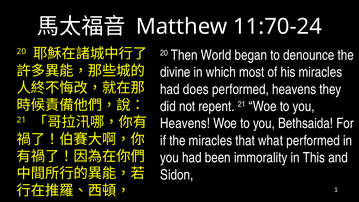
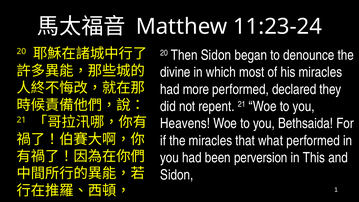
11:70-24: 11:70-24 -> 11:23-24
Then World: World -> Sidon
does: does -> more
performed heavens: heavens -> declared
immorality: immorality -> perversion
